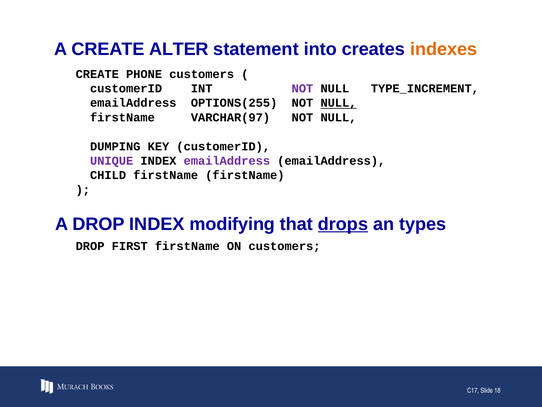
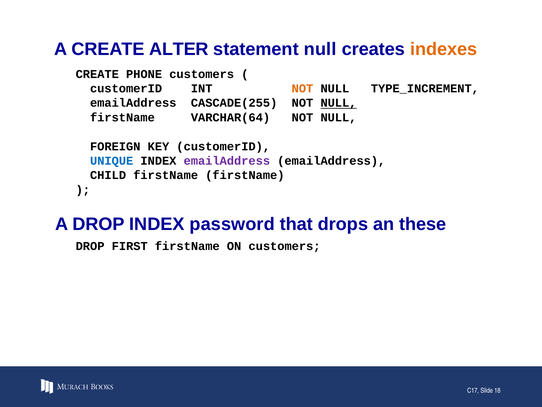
statement into: into -> null
NOT at (302, 88) colour: purple -> orange
OPTIONS(255: OPTIONS(255 -> CASCADE(255
VARCHAR(97: VARCHAR(97 -> VARCHAR(64
DUMPING: DUMPING -> FOREIGN
UNIQUE colour: purple -> blue
modifying: modifying -> password
drops underline: present -> none
types: types -> these
